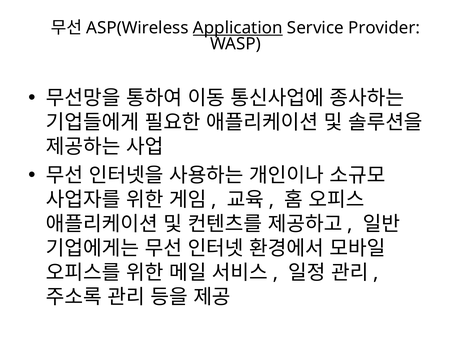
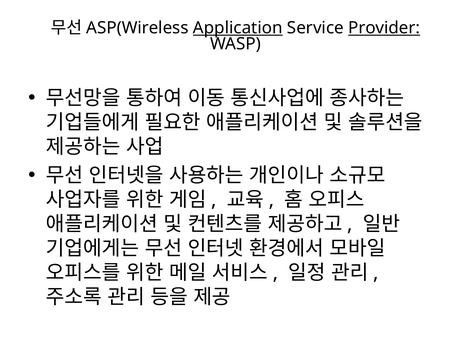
Provider underline: none -> present
